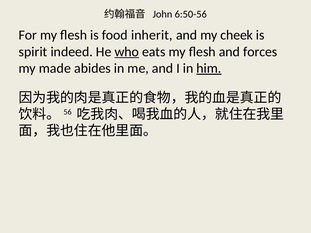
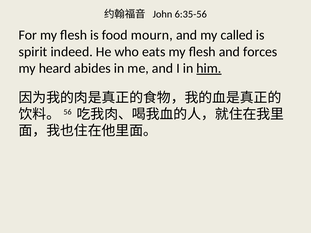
6:50-56: 6:50-56 -> 6:35-56
inherit: inherit -> mourn
cheek: cheek -> called
who underline: present -> none
made: made -> heard
